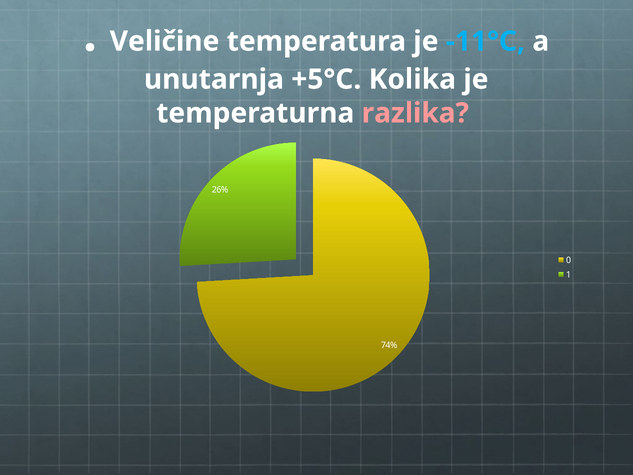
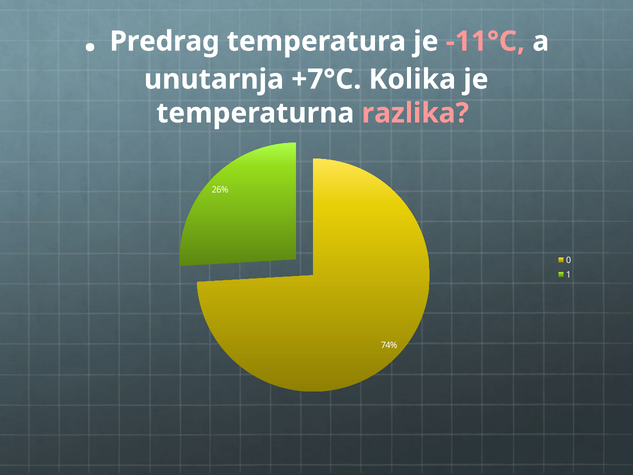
Veličine: Veličine -> Predrag
-11°C colour: light blue -> pink
+5°C: +5°C -> +7°C
